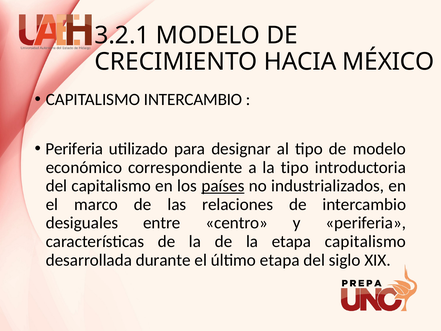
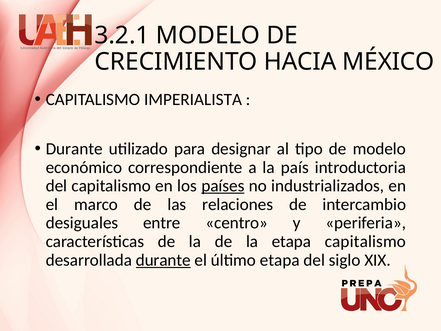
CAPITALISMO INTERCAMBIO: INTERCAMBIO -> IMPERIALISTA
Periferia at (74, 149): Periferia -> Durante
la tipo: tipo -> país
durante at (163, 260) underline: none -> present
